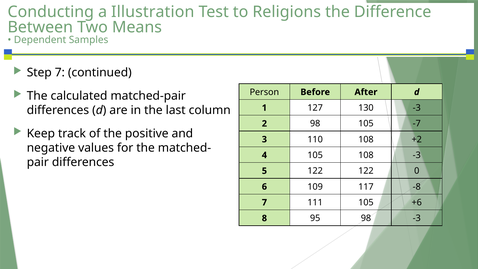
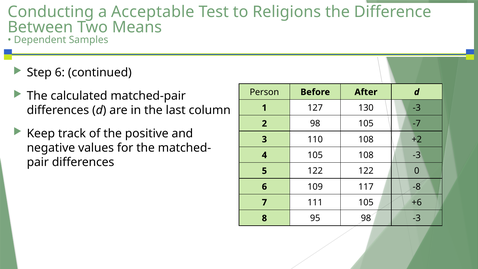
Illustration: Illustration -> Acceptable
Step 7: 7 -> 6
